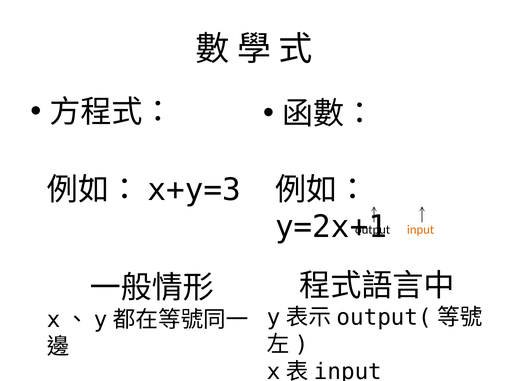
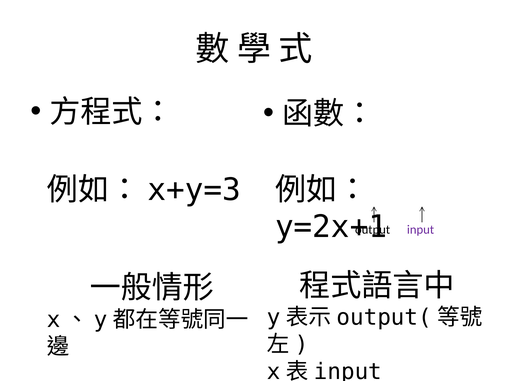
input colour: orange -> purple
